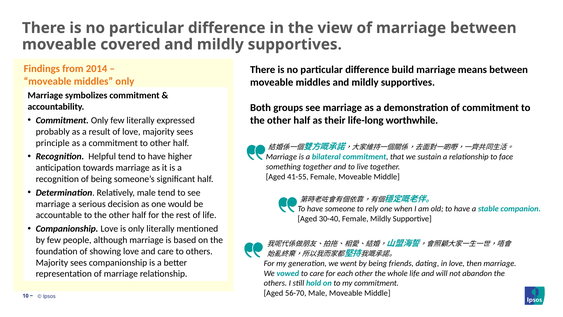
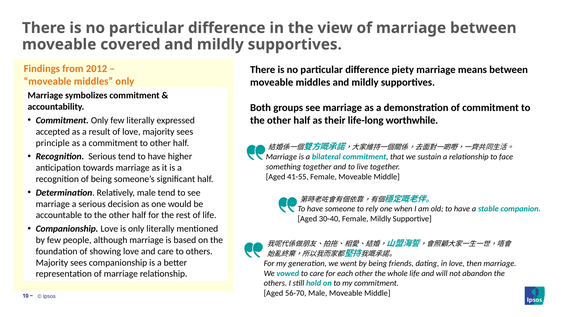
2014: 2014 -> 2012
build: build -> piety
probably: probably -> accepted
Recognition Helpful: Helpful -> Serious
